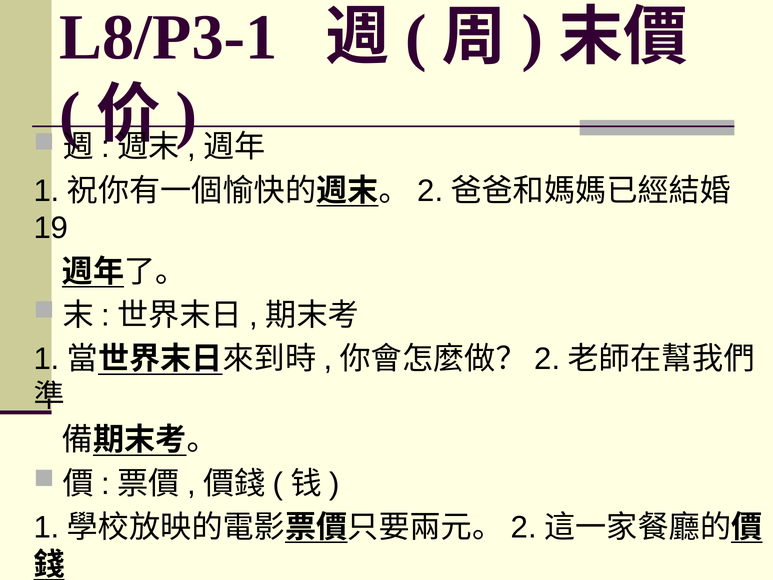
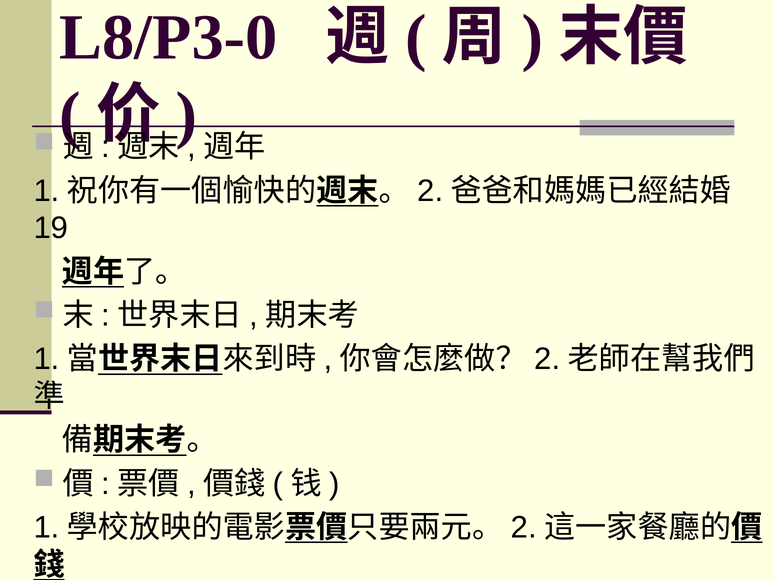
L8/P3-1: L8/P3-1 -> L8/P3-0
